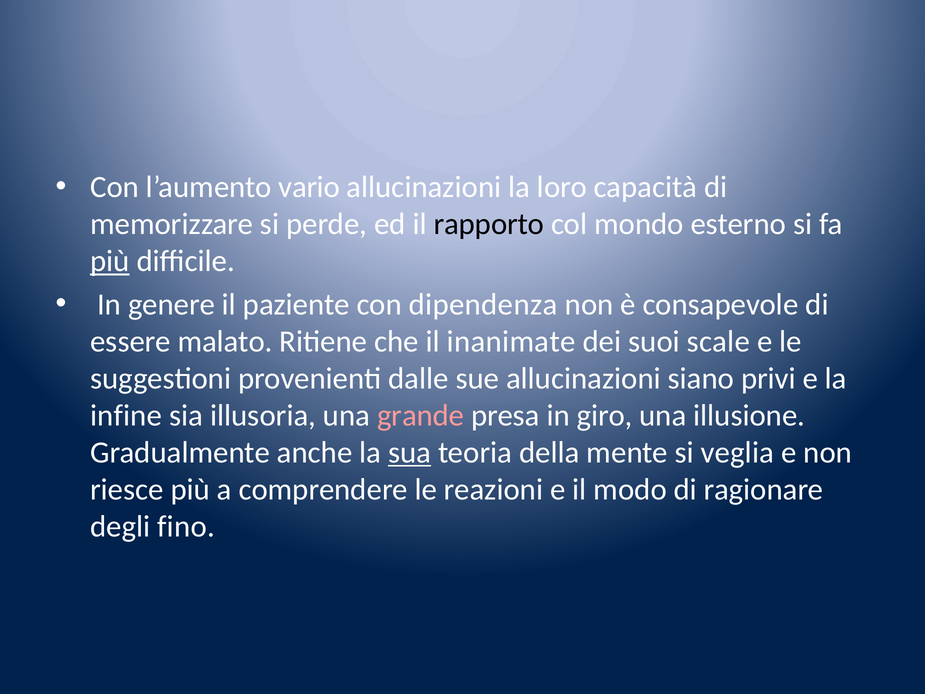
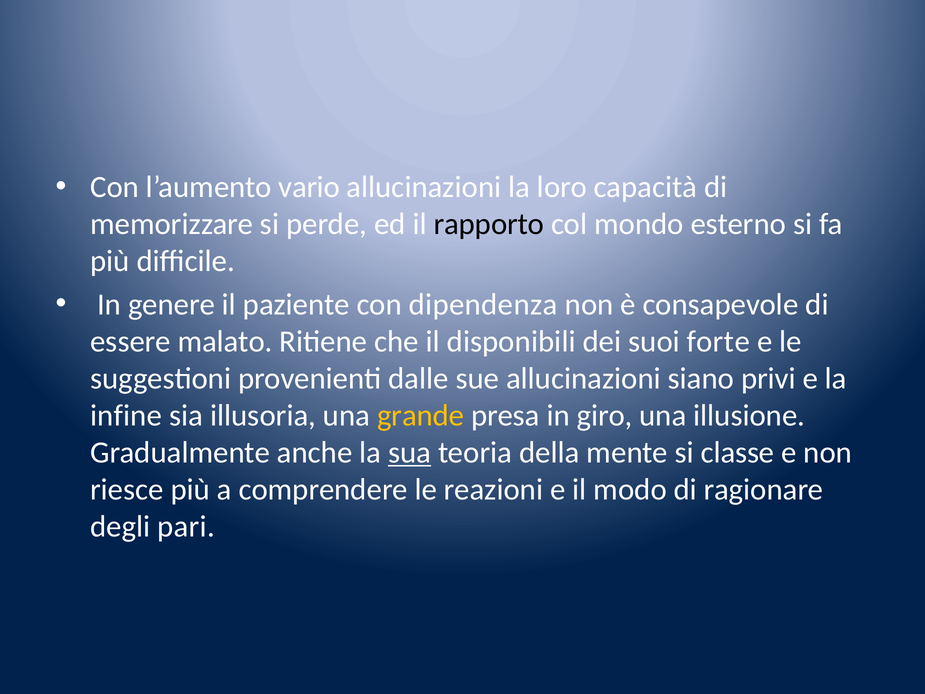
più at (110, 261) underline: present -> none
inanimate: inanimate -> disponibili
scale: scale -> forte
grande colour: pink -> yellow
veglia: veglia -> classe
fino: fino -> pari
